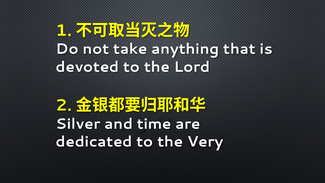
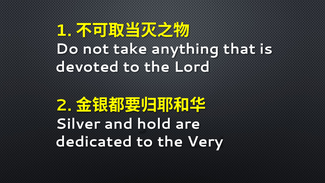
time: time -> hold
